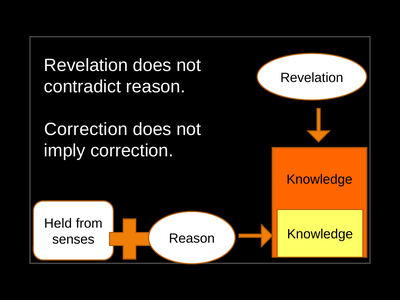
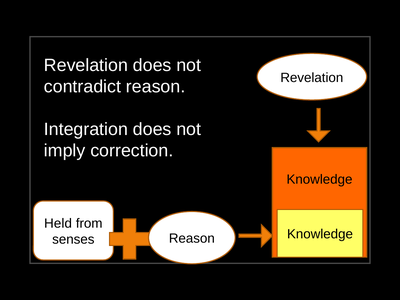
Correction at (86, 129): Correction -> Integration
